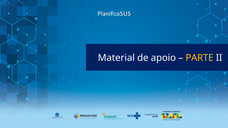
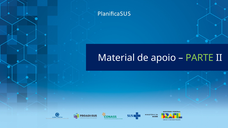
PARTE colour: yellow -> light green
